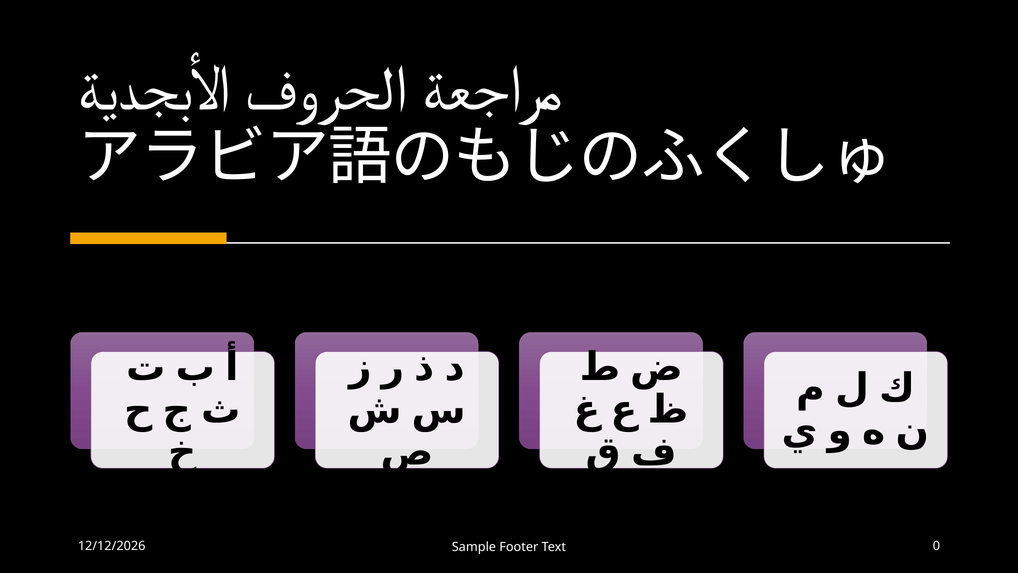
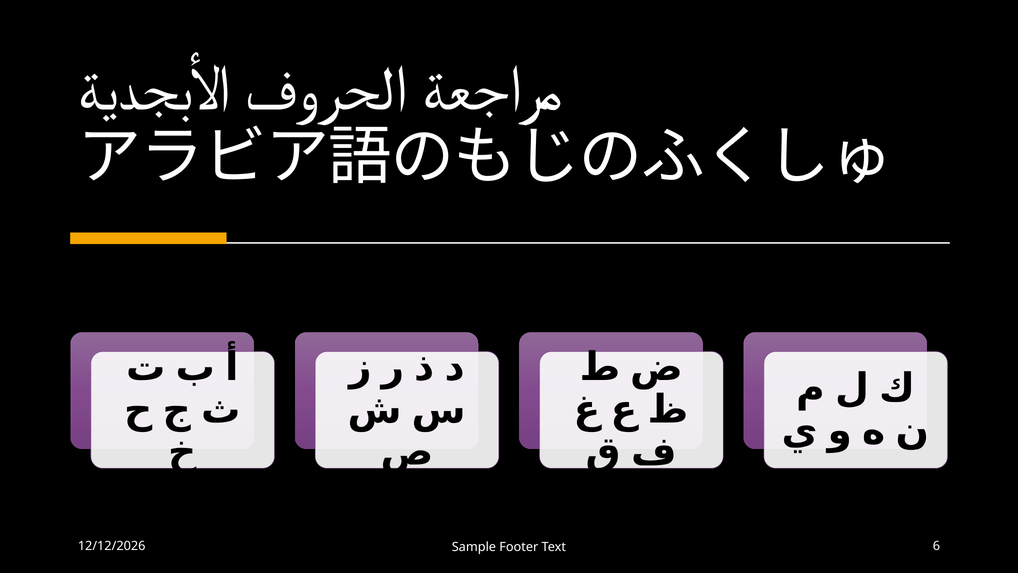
0: 0 -> 6
